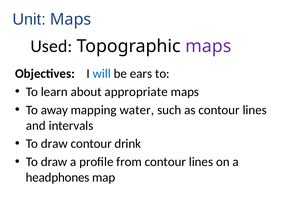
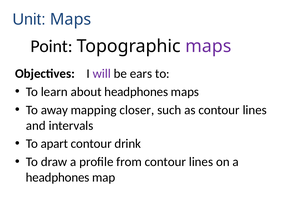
Used: Used -> Point
will colour: blue -> purple
about appropriate: appropriate -> headphones
water: water -> closer
draw at (54, 143): draw -> apart
